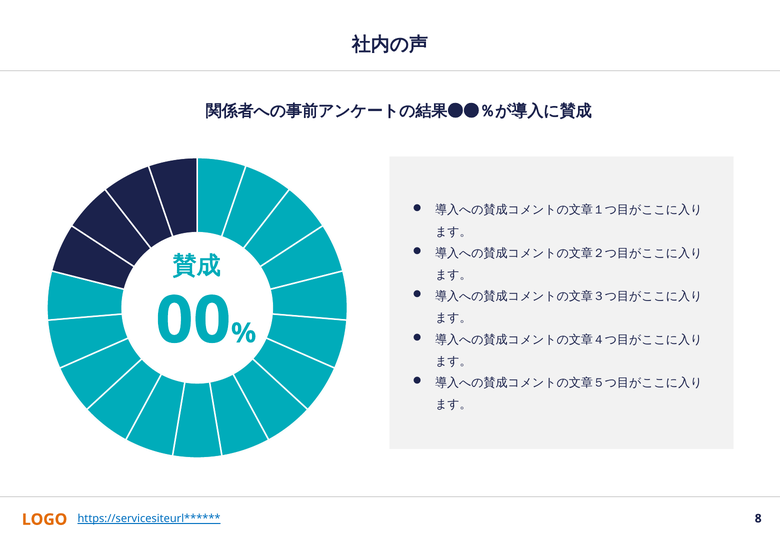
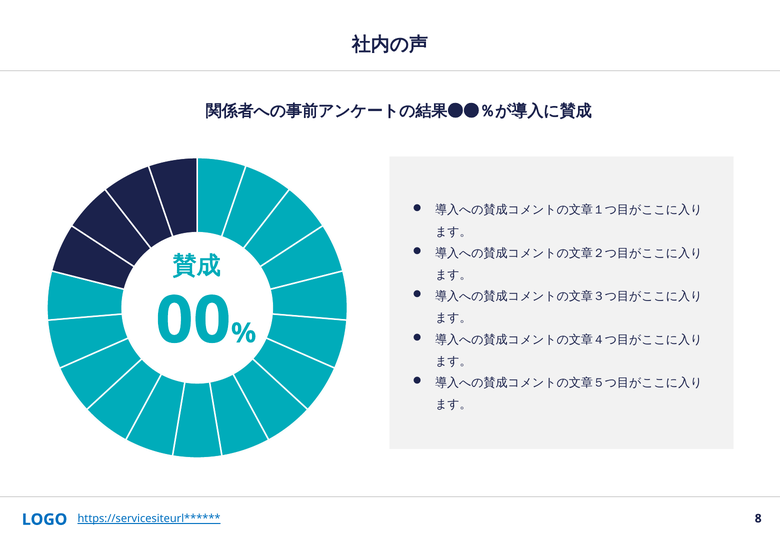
LOGO colour: orange -> blue
